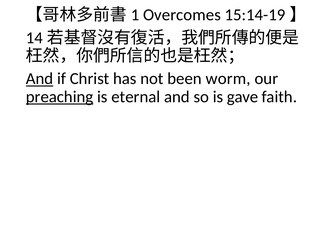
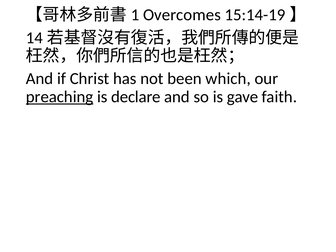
And at (40, 79) underline: present -> none
worm: worm -> which
eternal: eternal -> declare
